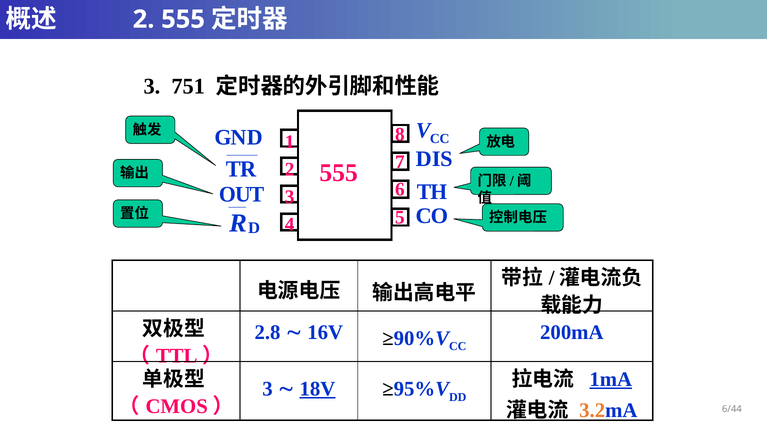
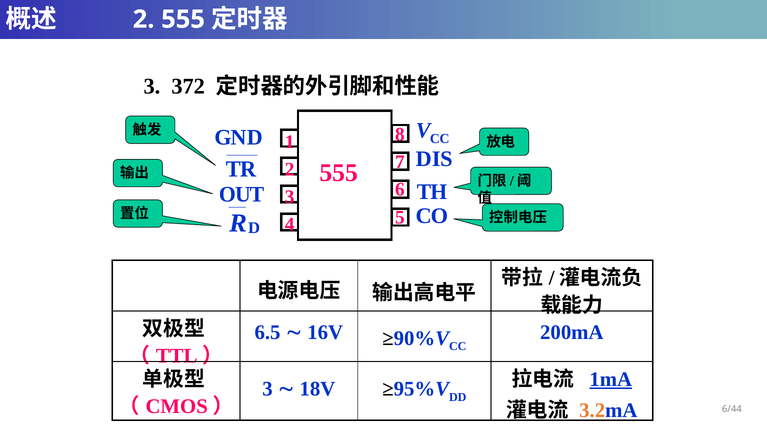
751: 751 -> 372
2.8: 2.8 -> 6.5
18V underline: present -> none
